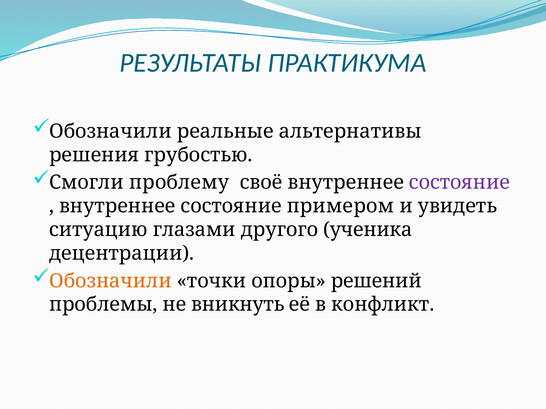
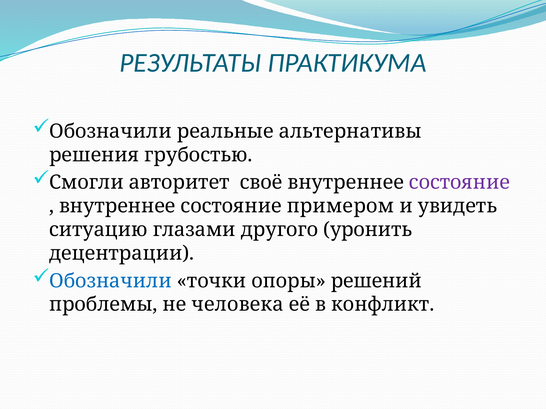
проблему: проблему -> авторитет
ученика: ученика -> уронить
Обозначили at (110, 281) colour: orange -> blue
вникнуть: вникнуть -> человека
